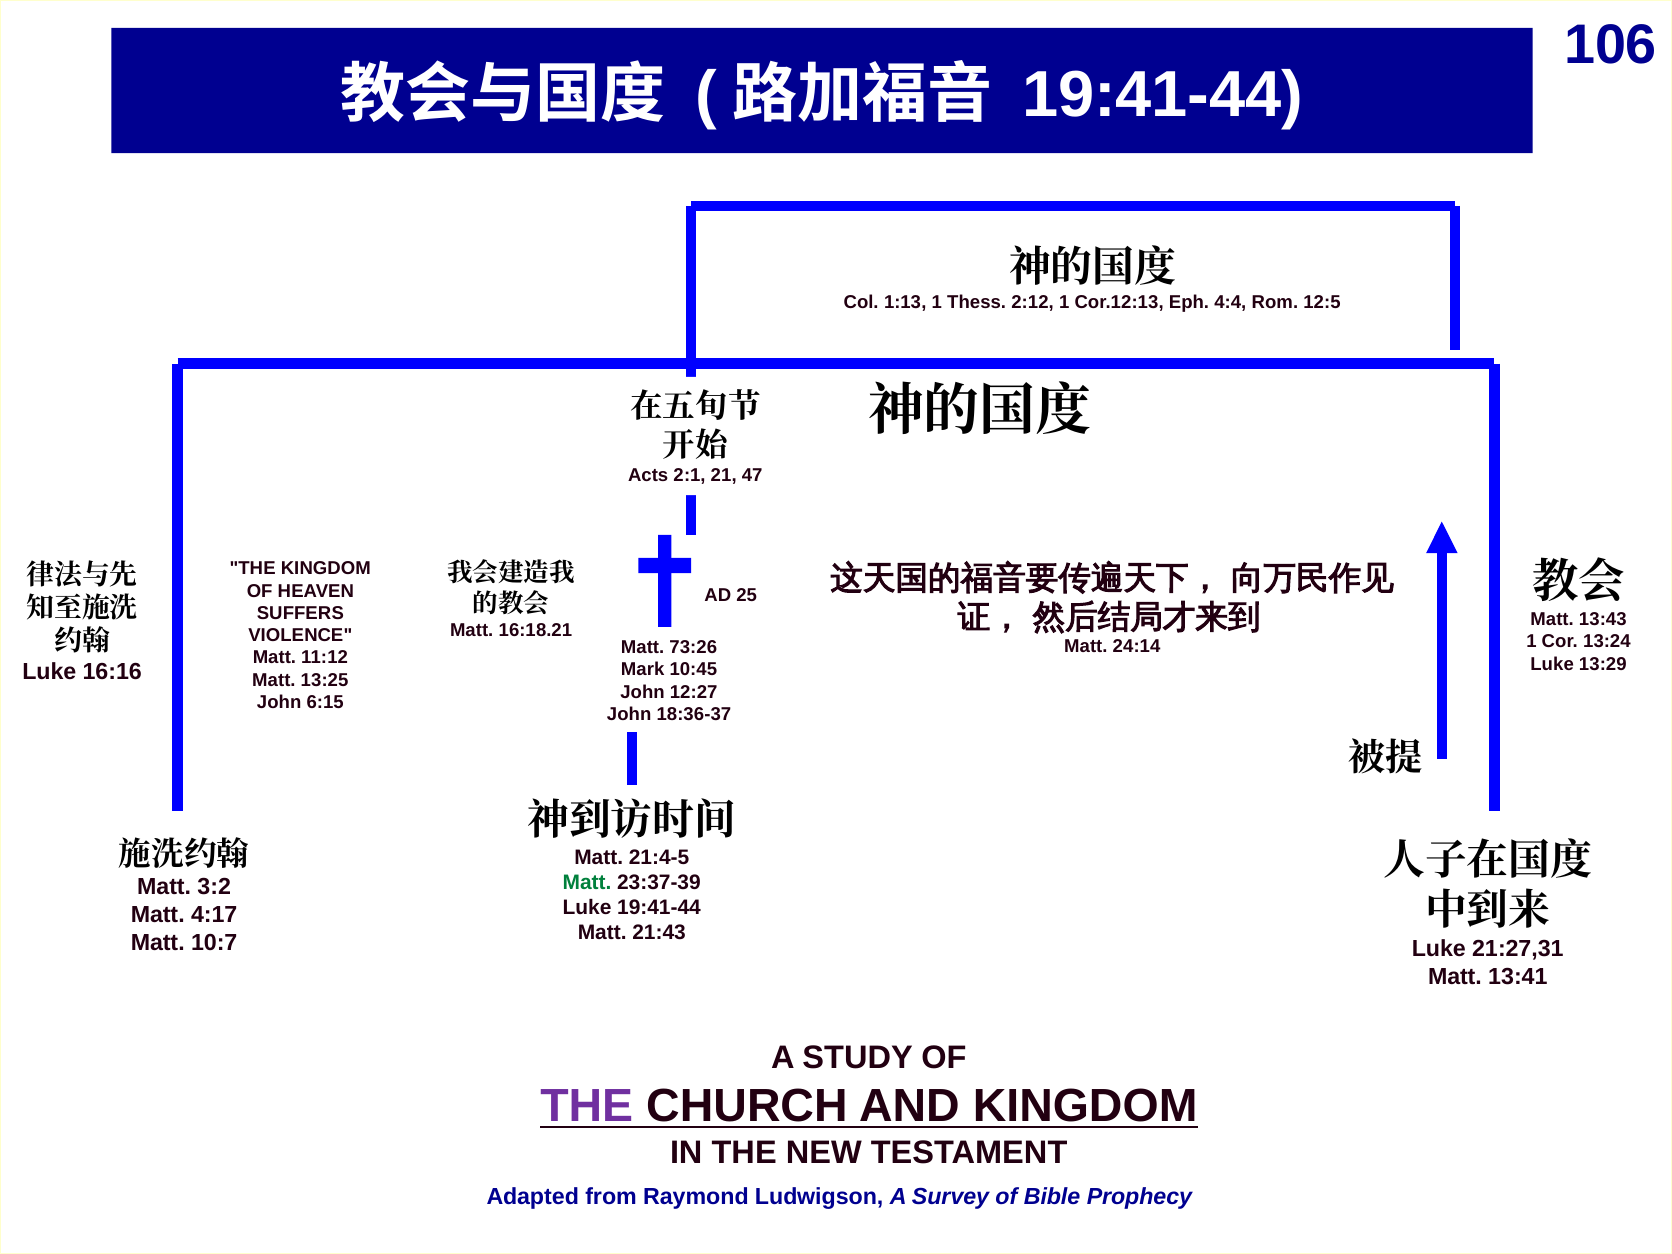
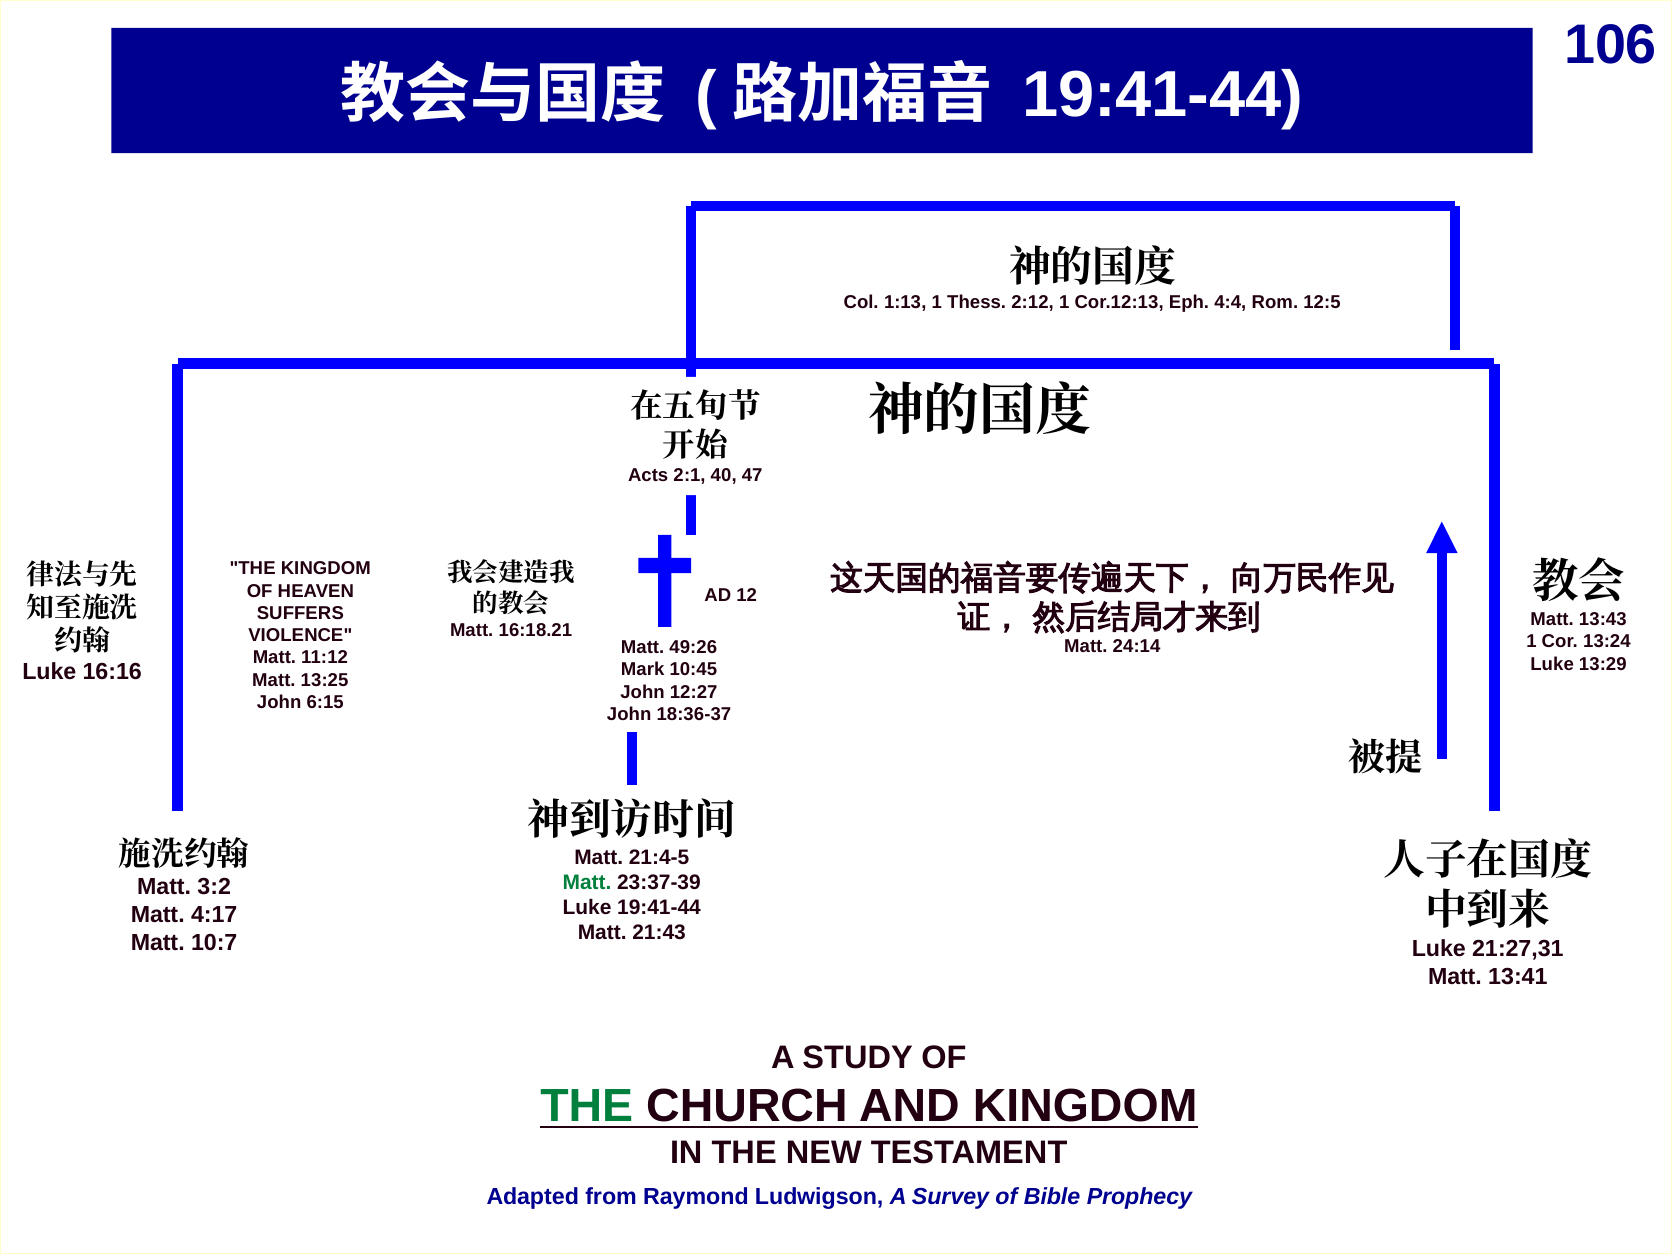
21: 21 -> 40
25: 25 -> 12
73:26: 73:26 -> 49:26
THE at (587, 1107) colour: purple -> green
